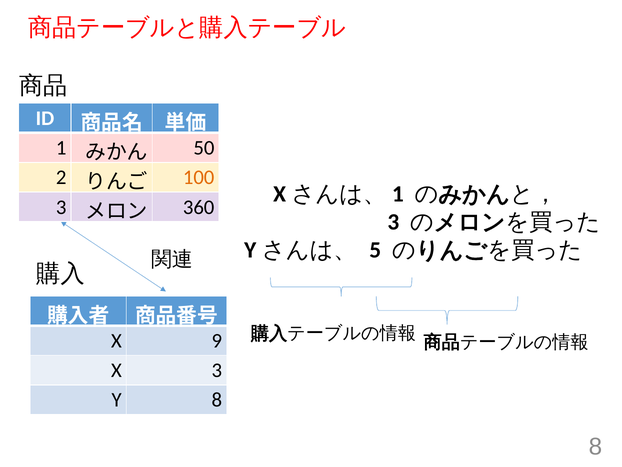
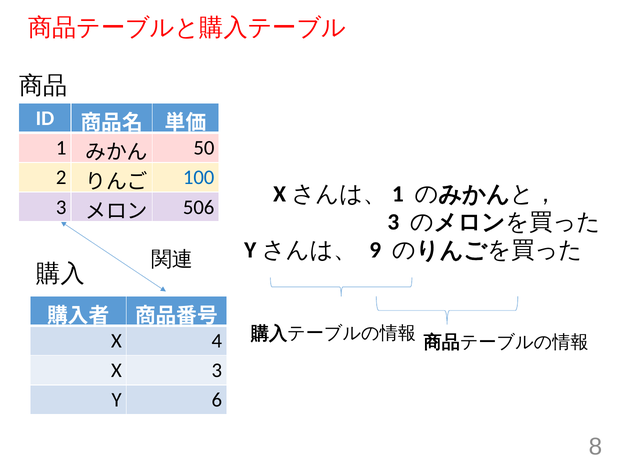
100 colour: orange -> blue
360: 360 -> 506
5: 5 -> 9
9: 9 -> 4
Y 8: 8 -> 6
